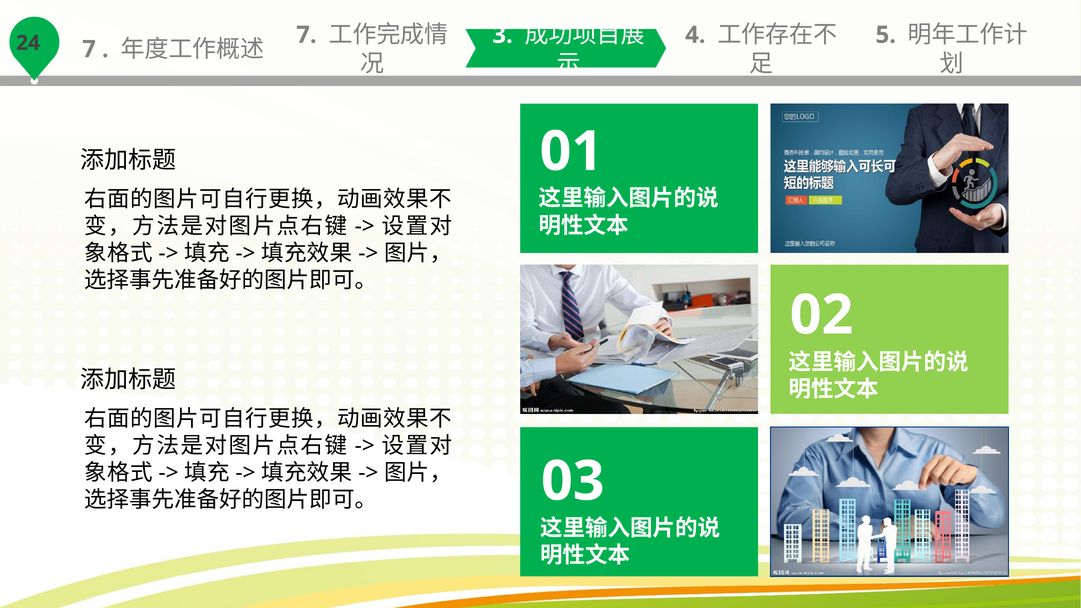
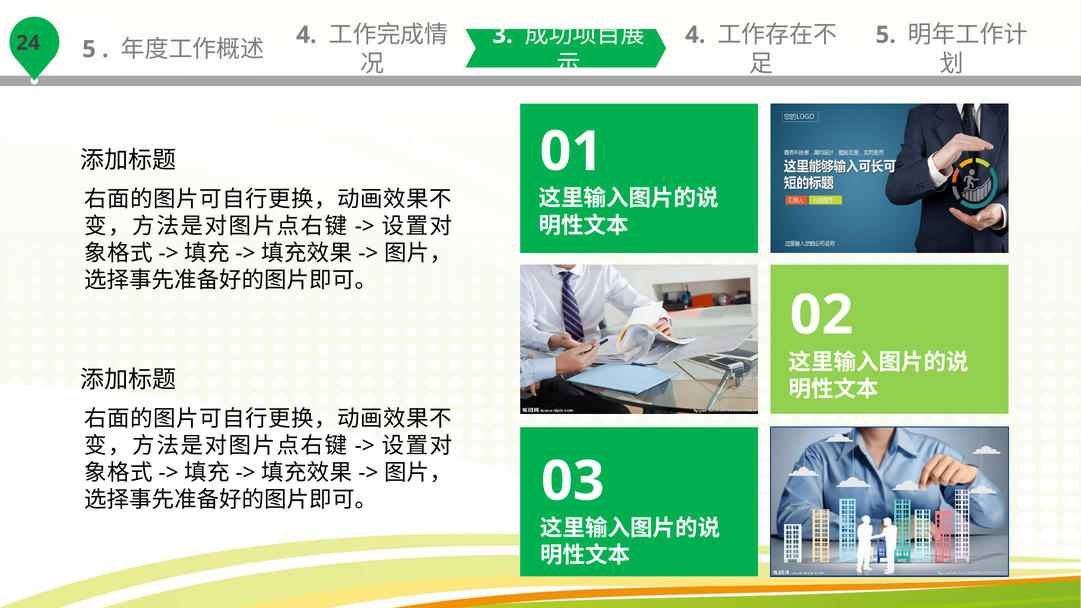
7 at (89, 49): 7 -> 5
7 at (306, 35): 7 -> 4
